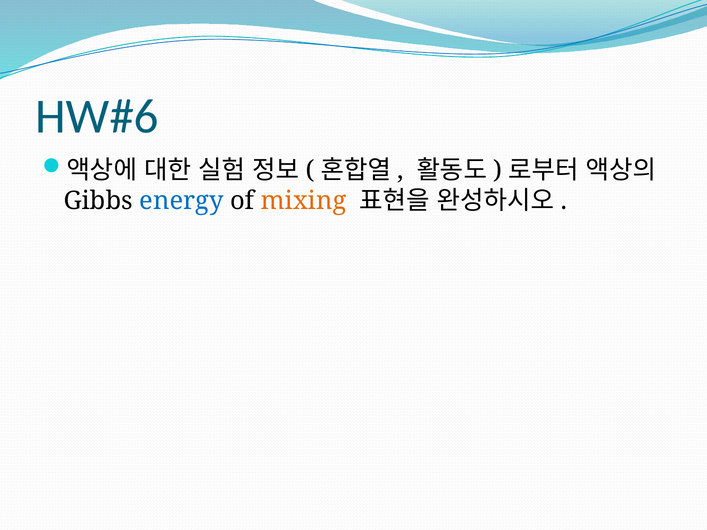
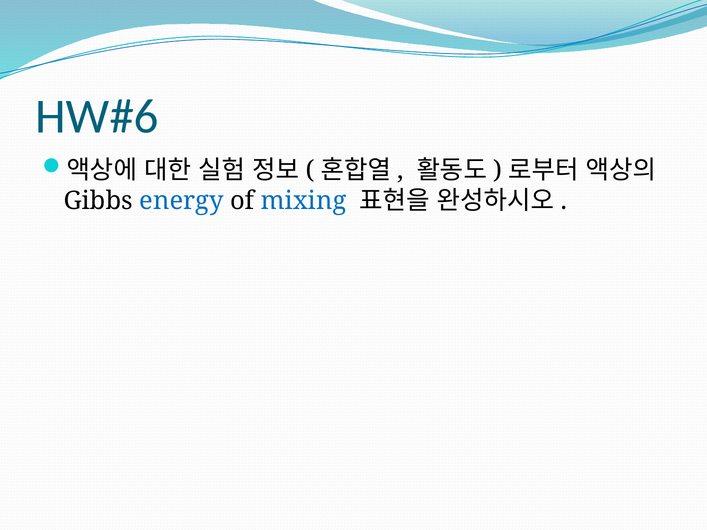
mixing colour: orange -> blue
